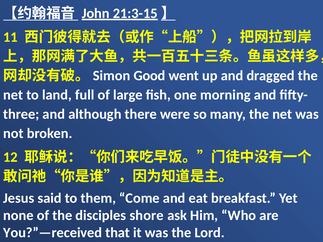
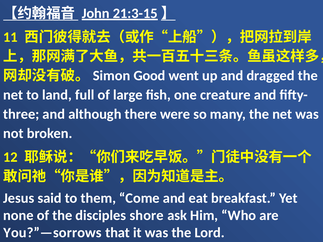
morning: morning -> creature
You?”—received: You?”—received -> You?”—sorrows
